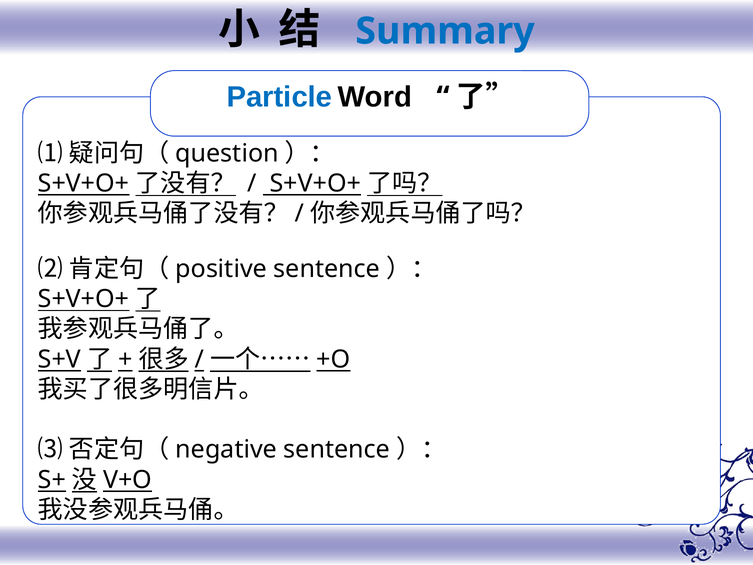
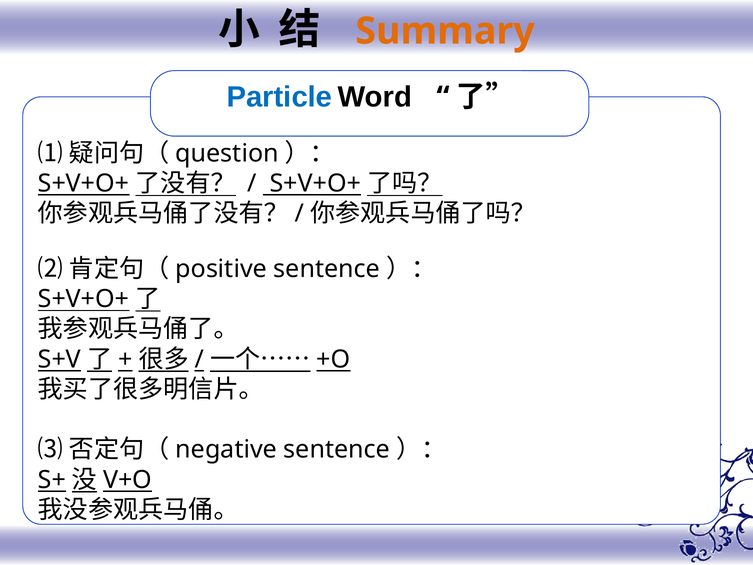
Summary colour: blue -> orange
